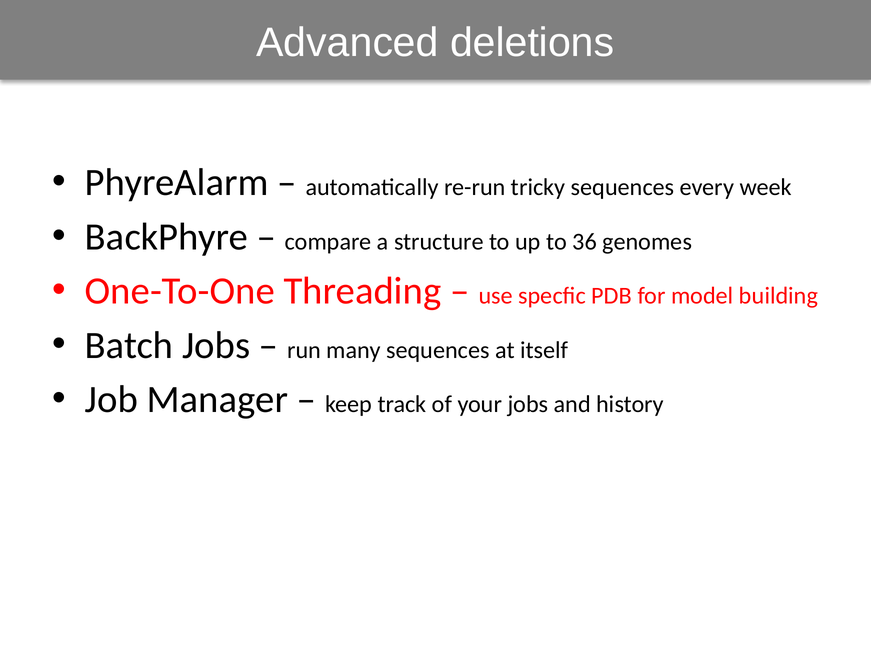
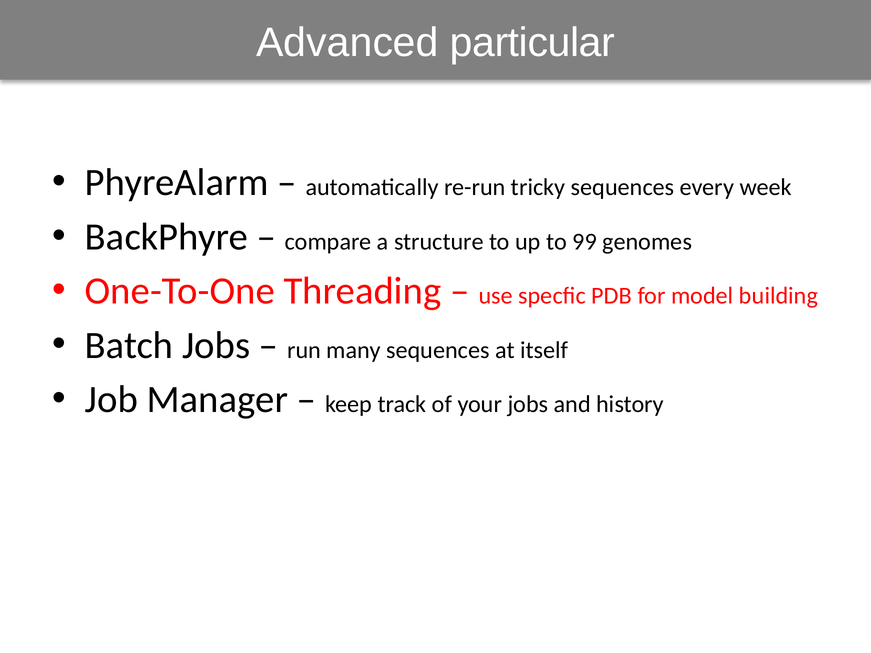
deletions: deletions -> particular
36: 36 -> 99
